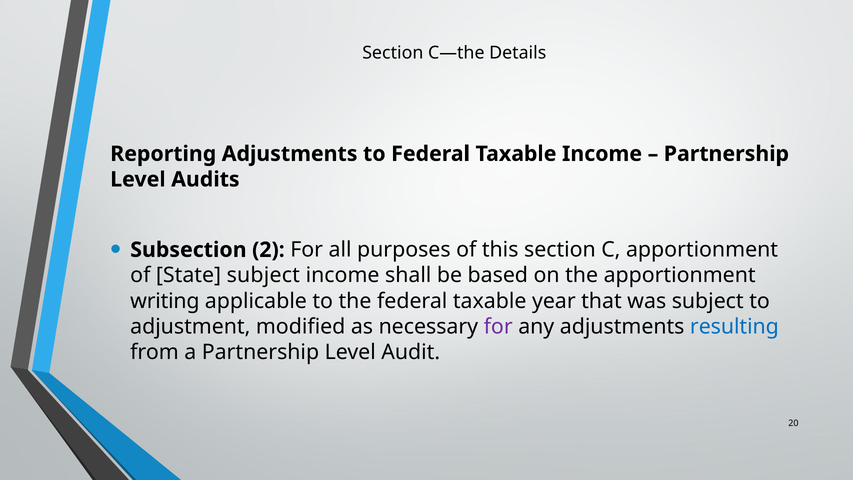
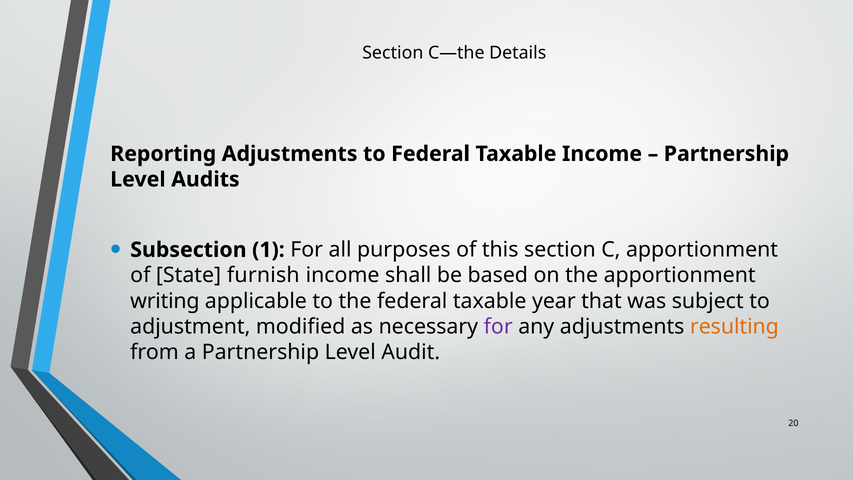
2: 2 -> 1
State subject: subject -> furnish
resulting colour: blue -> orange
